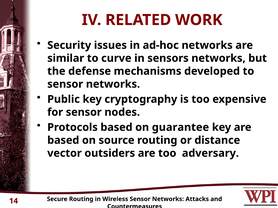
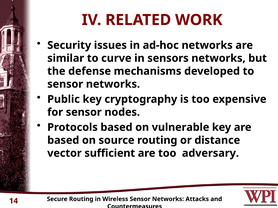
guarantee: guarantee -> vulnerable
outsiders: outsiders -> sufficient
